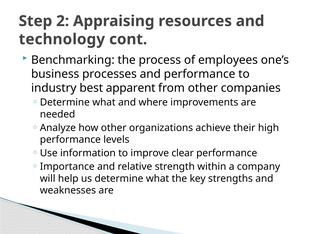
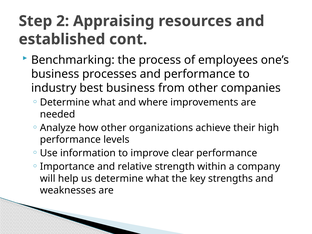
technology: technology -> established
best apparent: apparent -> business
